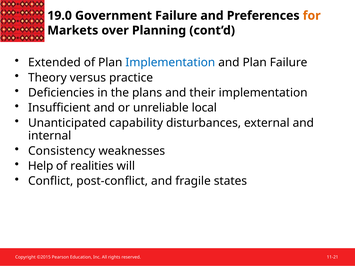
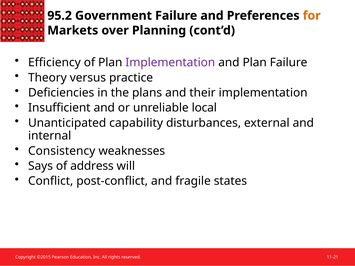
19.0: 19.0 -> 95.2
Extended: Extended -> Efficiency
Implementation at (170, 63) colour: blue -> purple
Help: Help -> Says
realities: realities -> address
